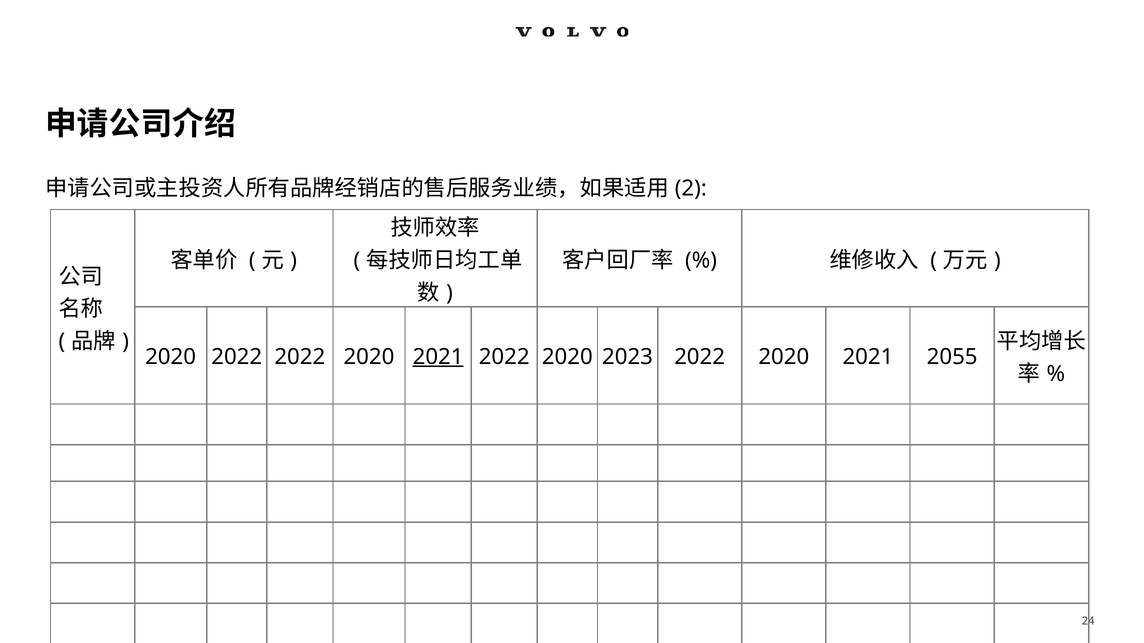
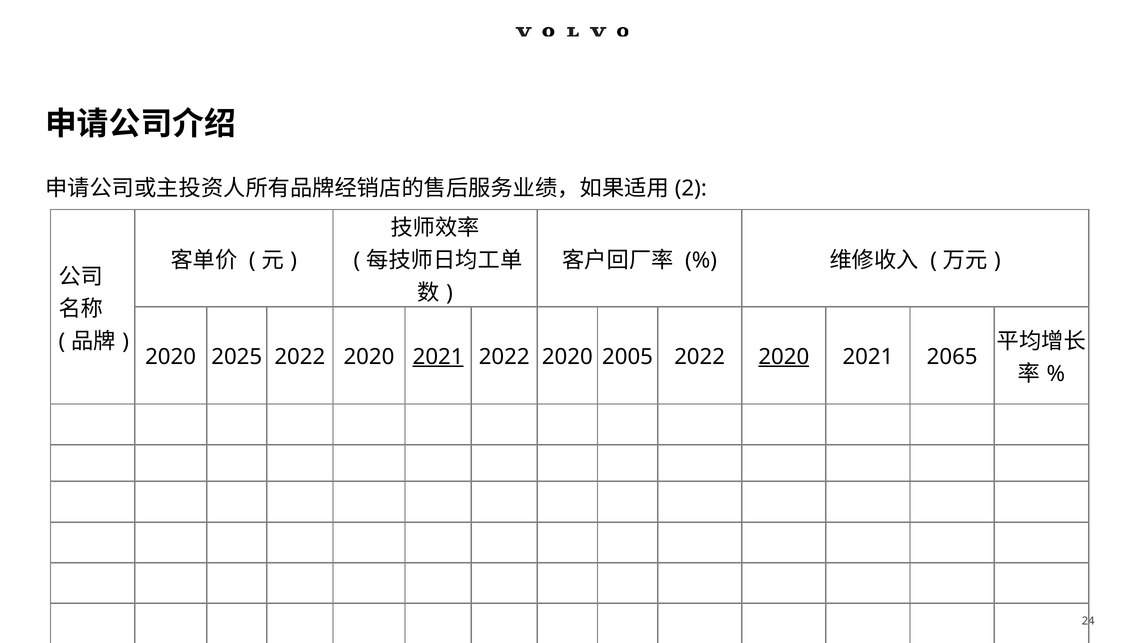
2020 2022: 2022 -> 2025
2023: 2023 -> 2005
2020 at (784, 357) underline: none -> present
2055: 2055 -> 2065
